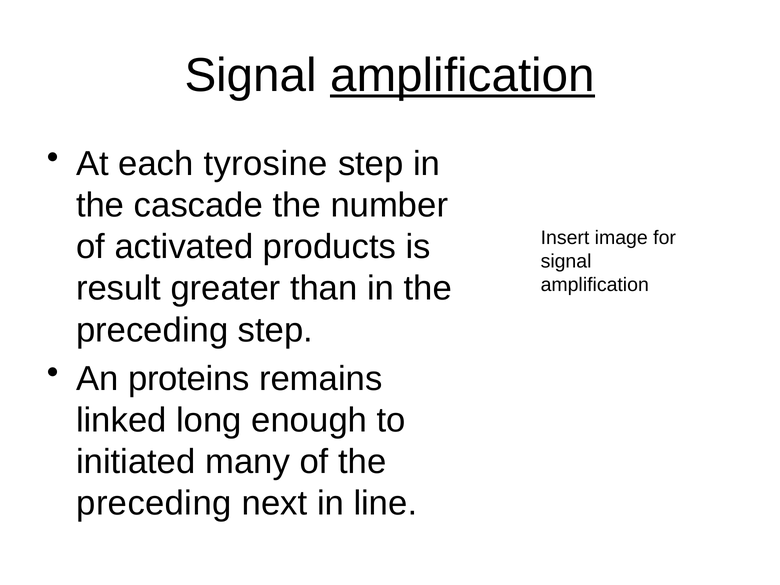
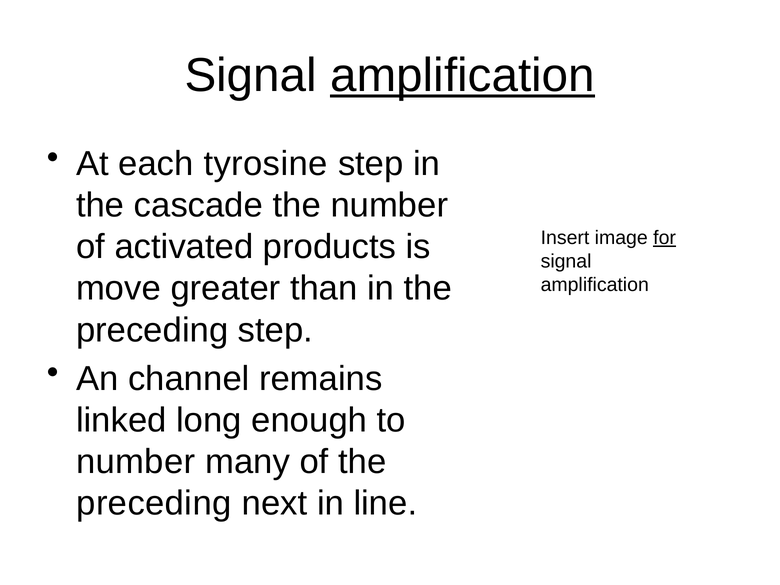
for underline: none -> present
result: result -> move
proteins: proteins -> channel
initiated at (136, 462): initiated -> number
